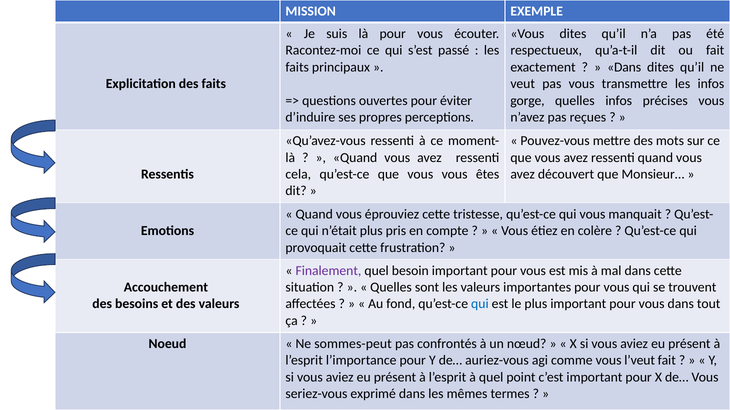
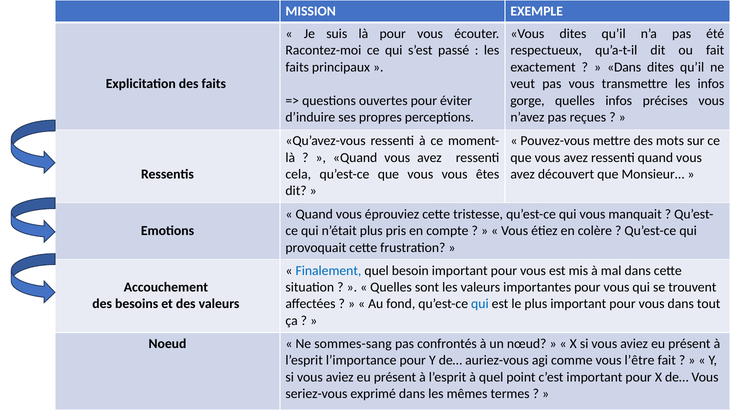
Finalement colour: purple -> blue
sommes-peut: sommes-peut -> sommes-sang
l’veut: l’veut -> l’être
